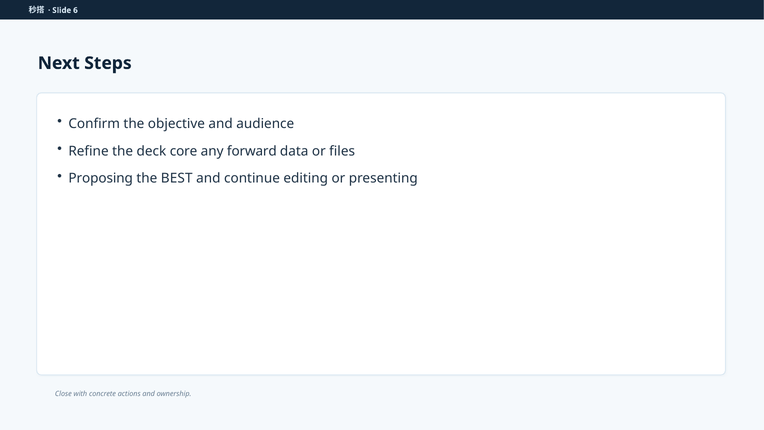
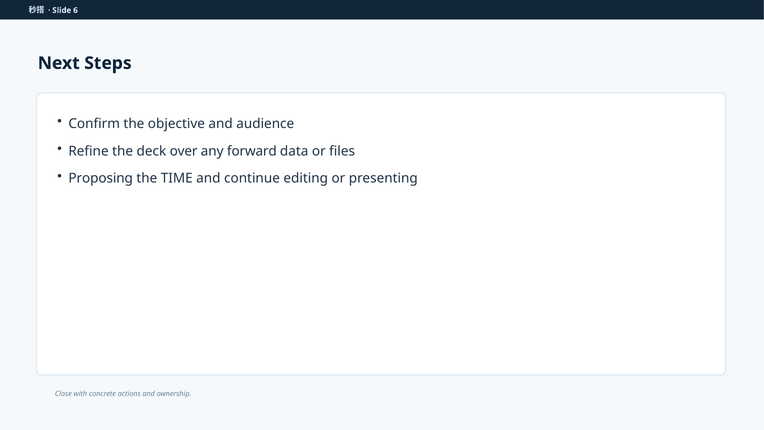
core: core -> over
BEST: BEST -> TIME
